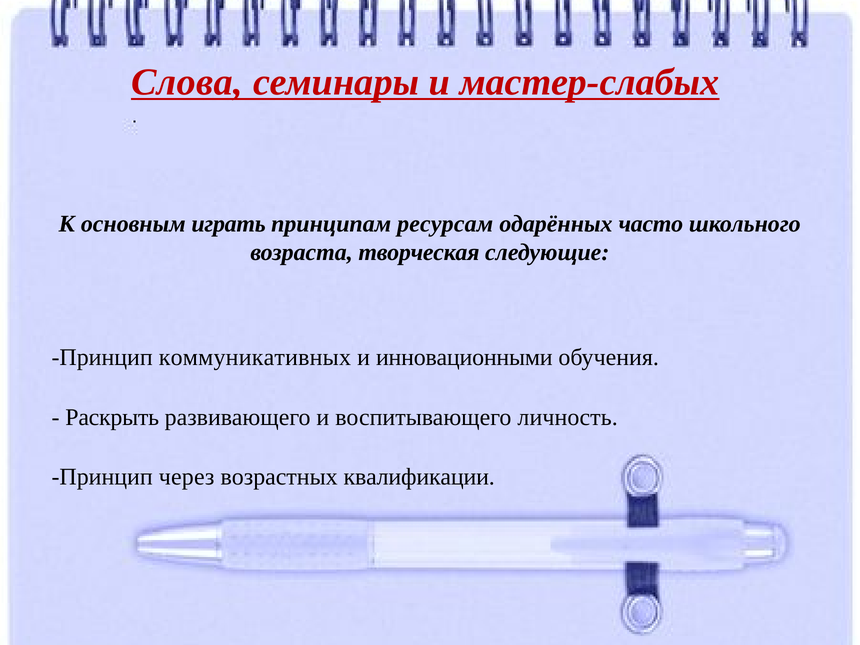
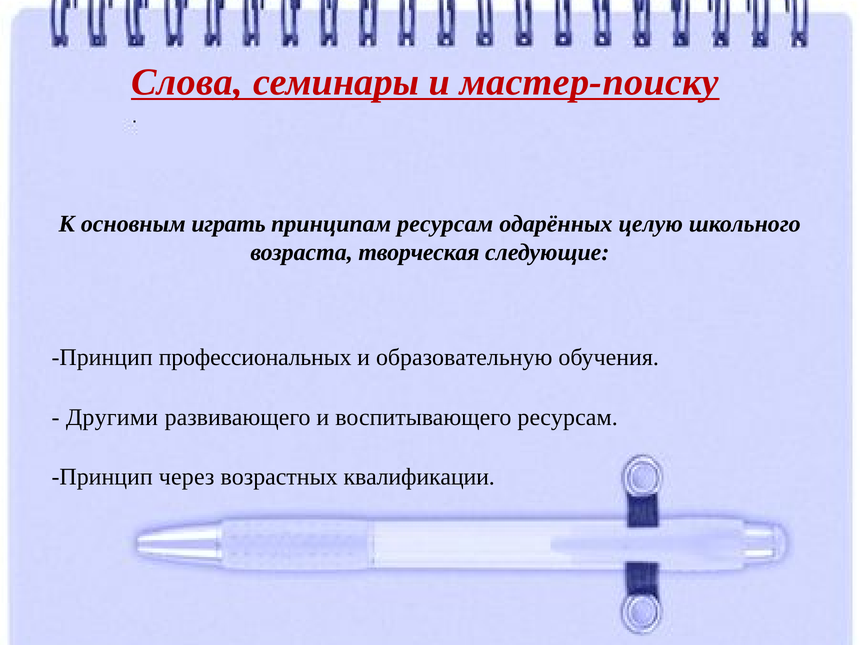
мастер-слабых: мастер-слабых -> мастер-поиску
часто: часто -> целую
коммуникативных: коммуникативных -> профессиональных
инновационными: инновационными -> образовательную
Раскрыть: Раскрыть -> Другими
воспитывающего личность: личность -> ресурсам
